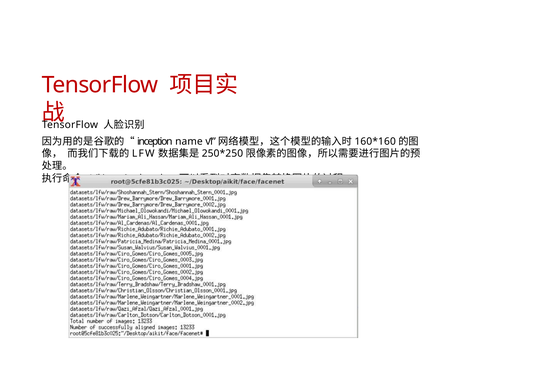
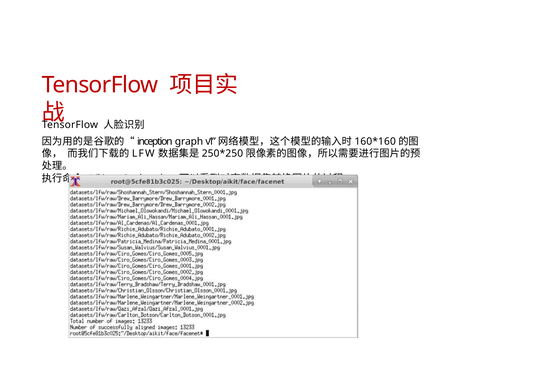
name: name -> graph
